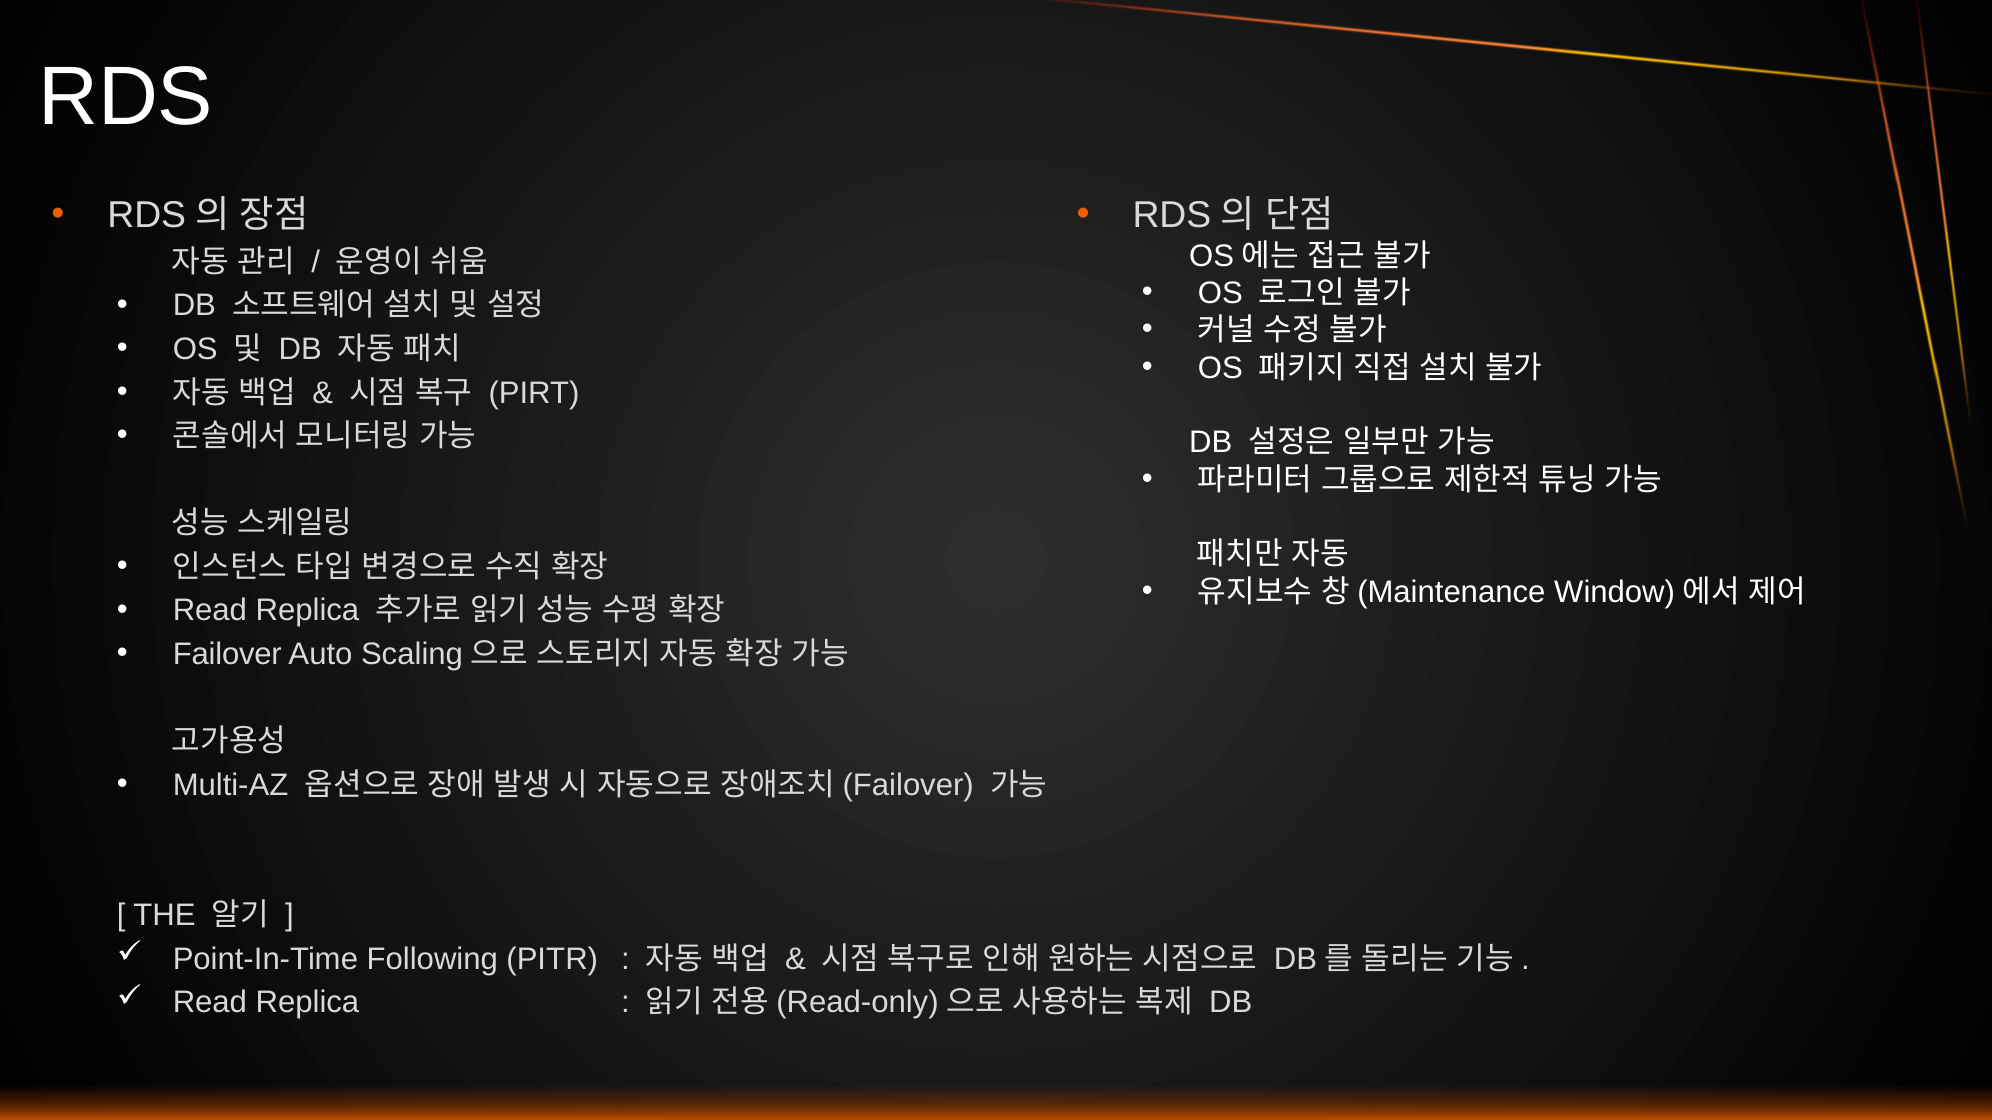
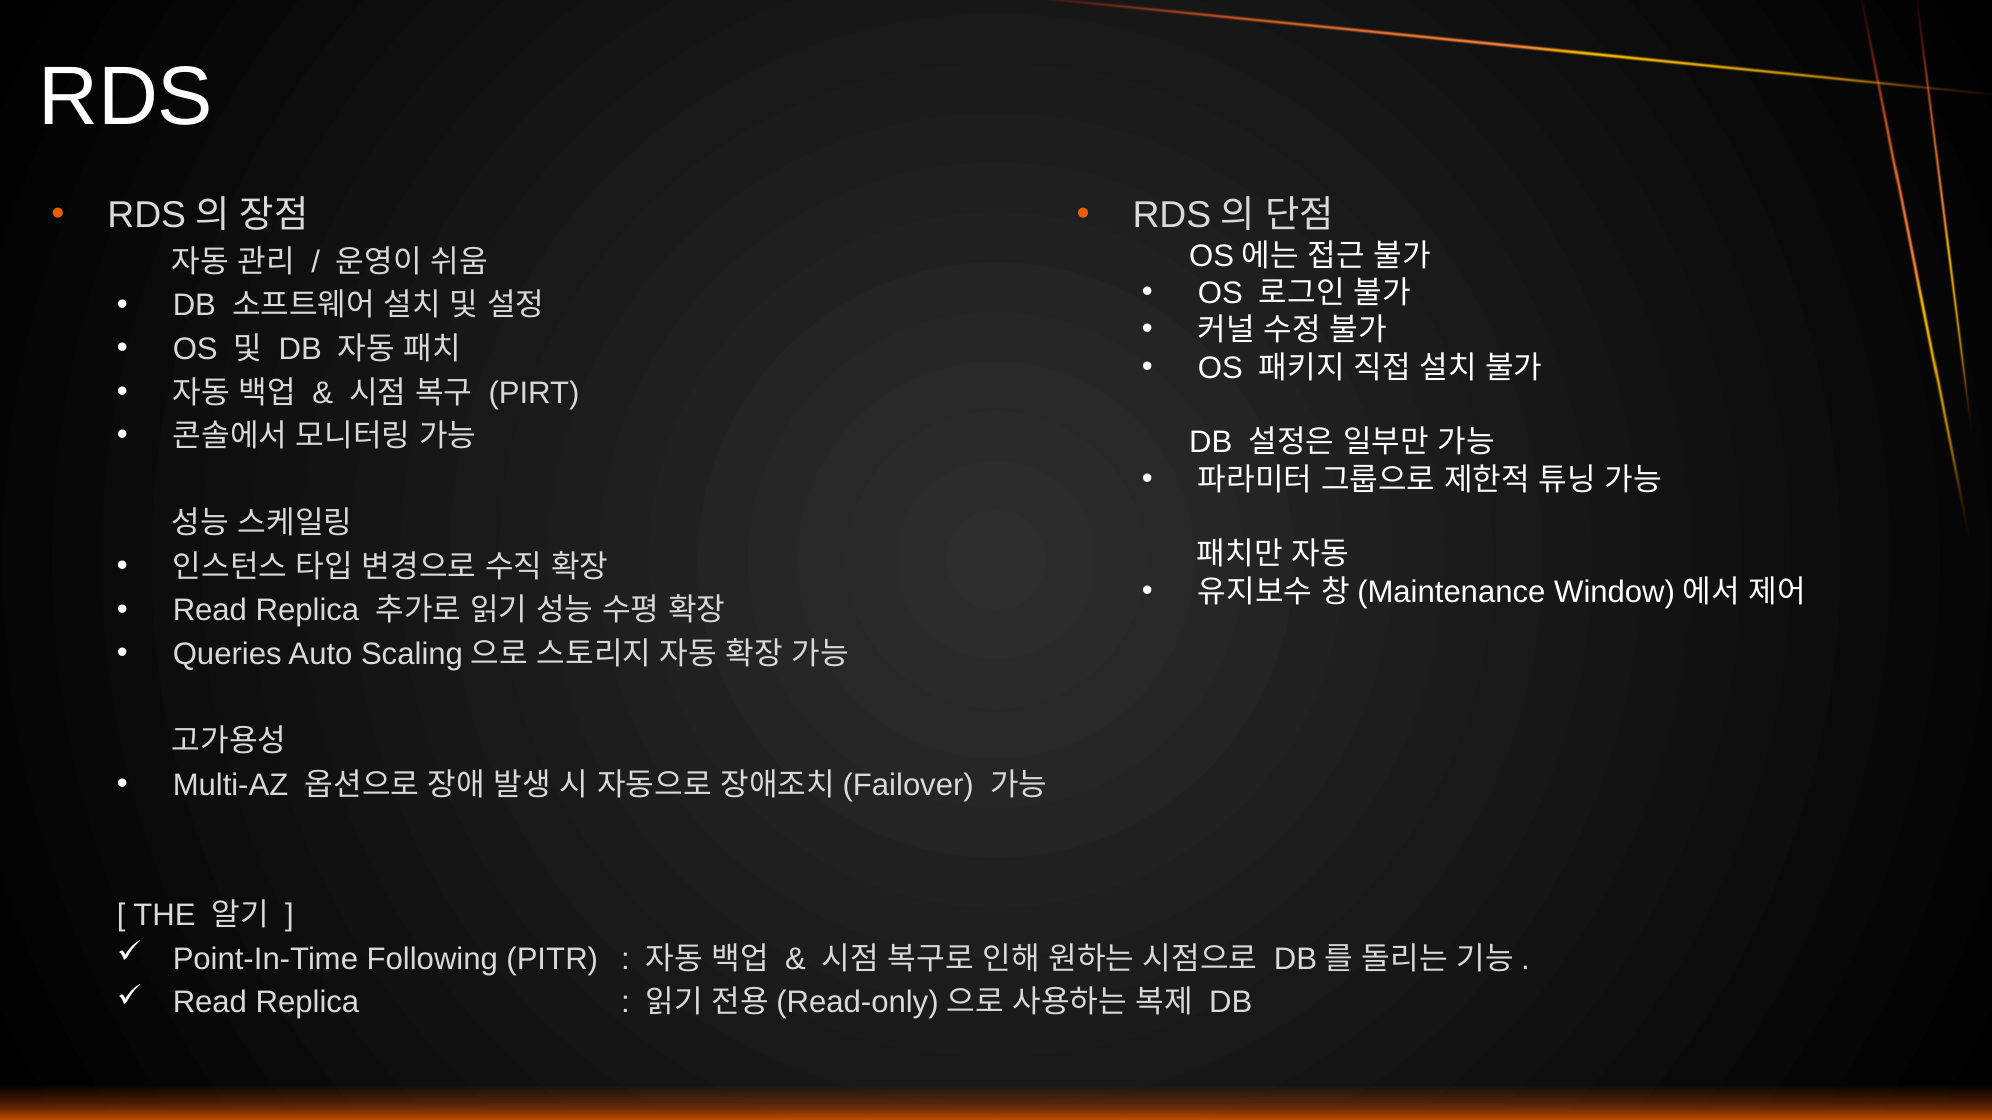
Failover at (227, 654): Failover -> Queries
